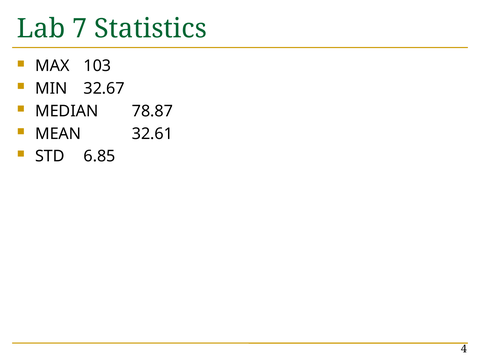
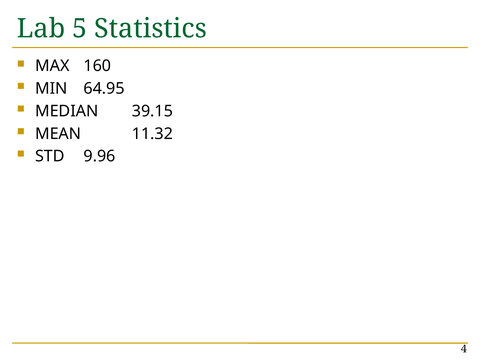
7: 7 -> 5
103: 103 -> 160
32.67: 32.67 -> 64.95
78.87: 78.87 -> 39.15
32.61: 32.61 -> 11.32
6.85: 6.85 -> 9.96
